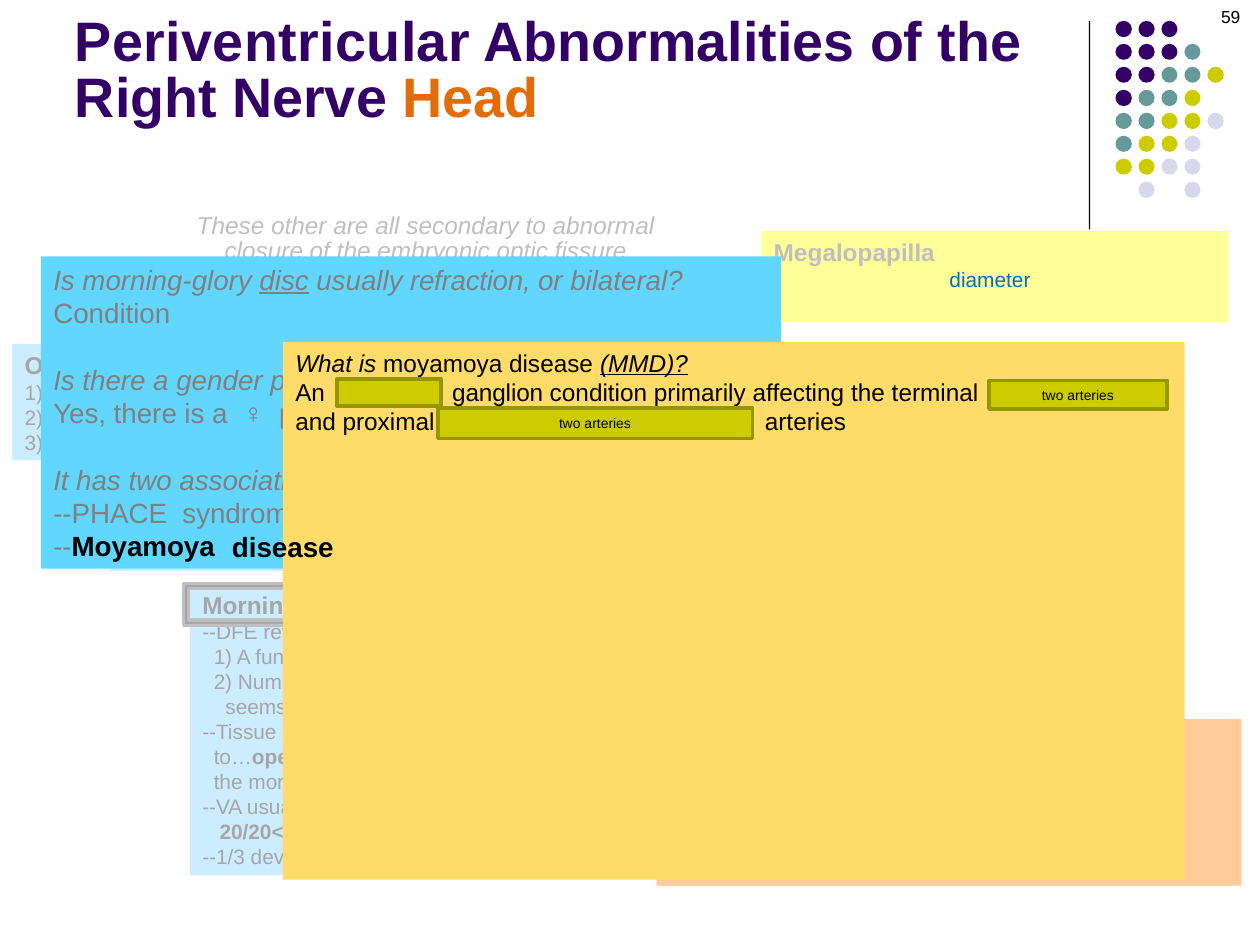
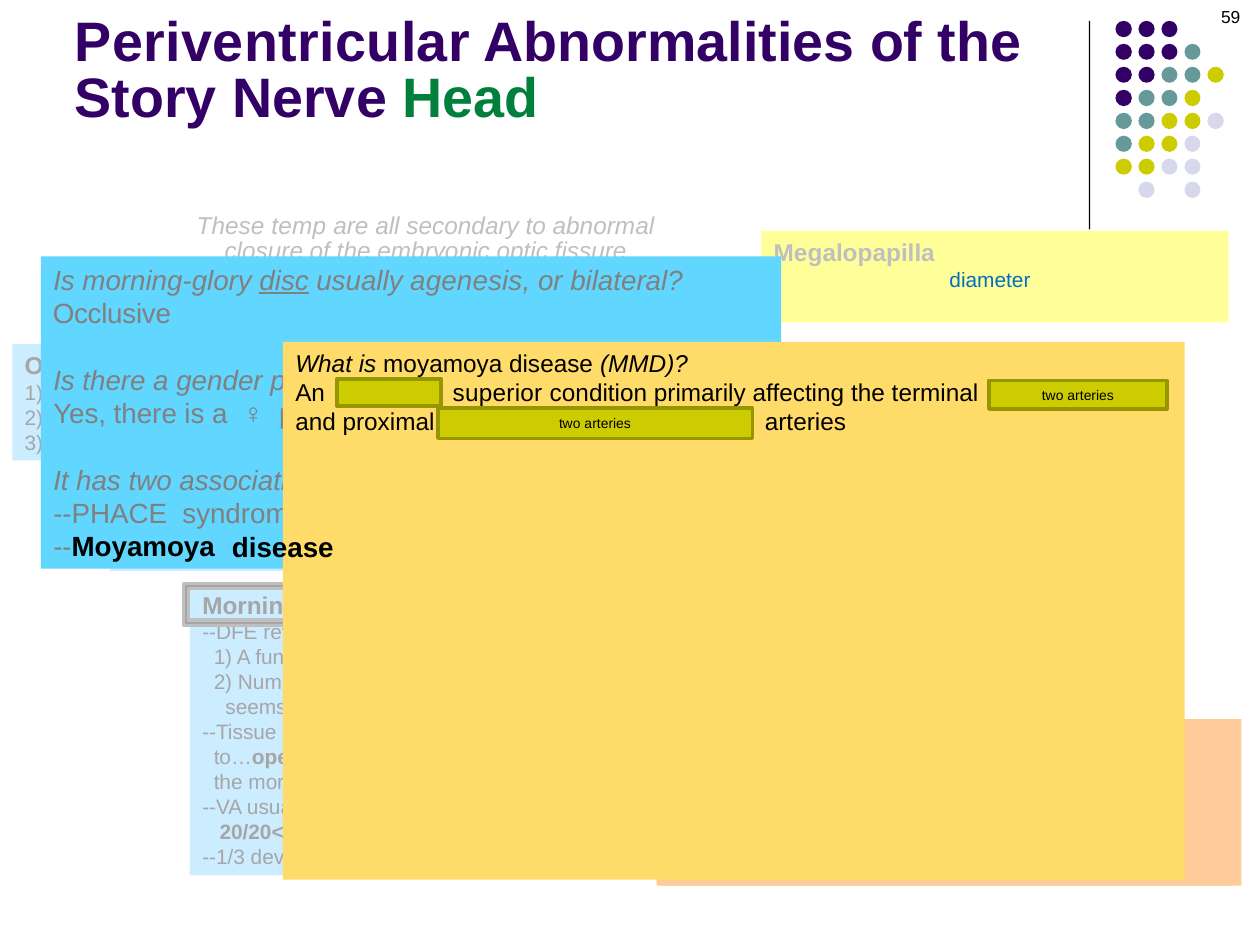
Right: Right -> Story
Head colour: orange -> green
other: other -> temp
usually refraction: refraction -> agenesis
Condition at (112, 315): Condition -> Occlusive
MMD underline: present -> none
ganglion at (498, 394): ganglion -> superior
